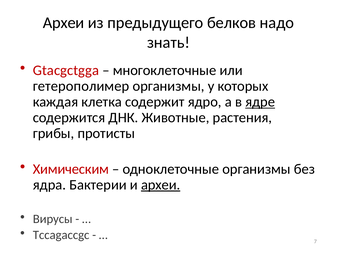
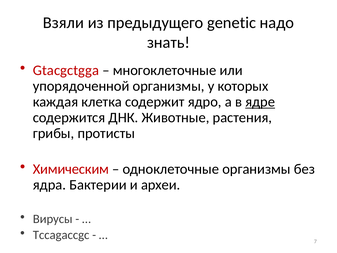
Археи at (64, 23): Археи -> Взяли
белков: белков -> genetic
гетерополимер: гетерополимер -> упорядоченной
археи at (161, 185) underline: present -> none
